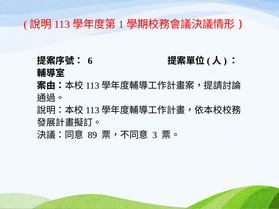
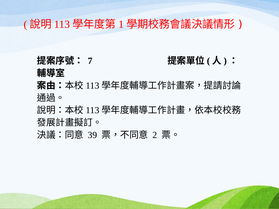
6: 6 -> 7
89: 89 -> 39
3: 3 -> 2
